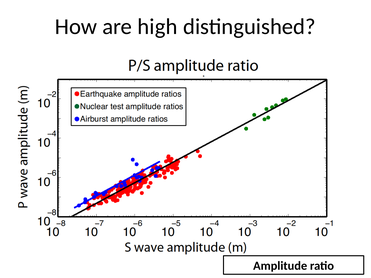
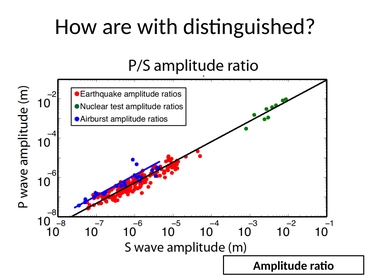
high: high -> with
